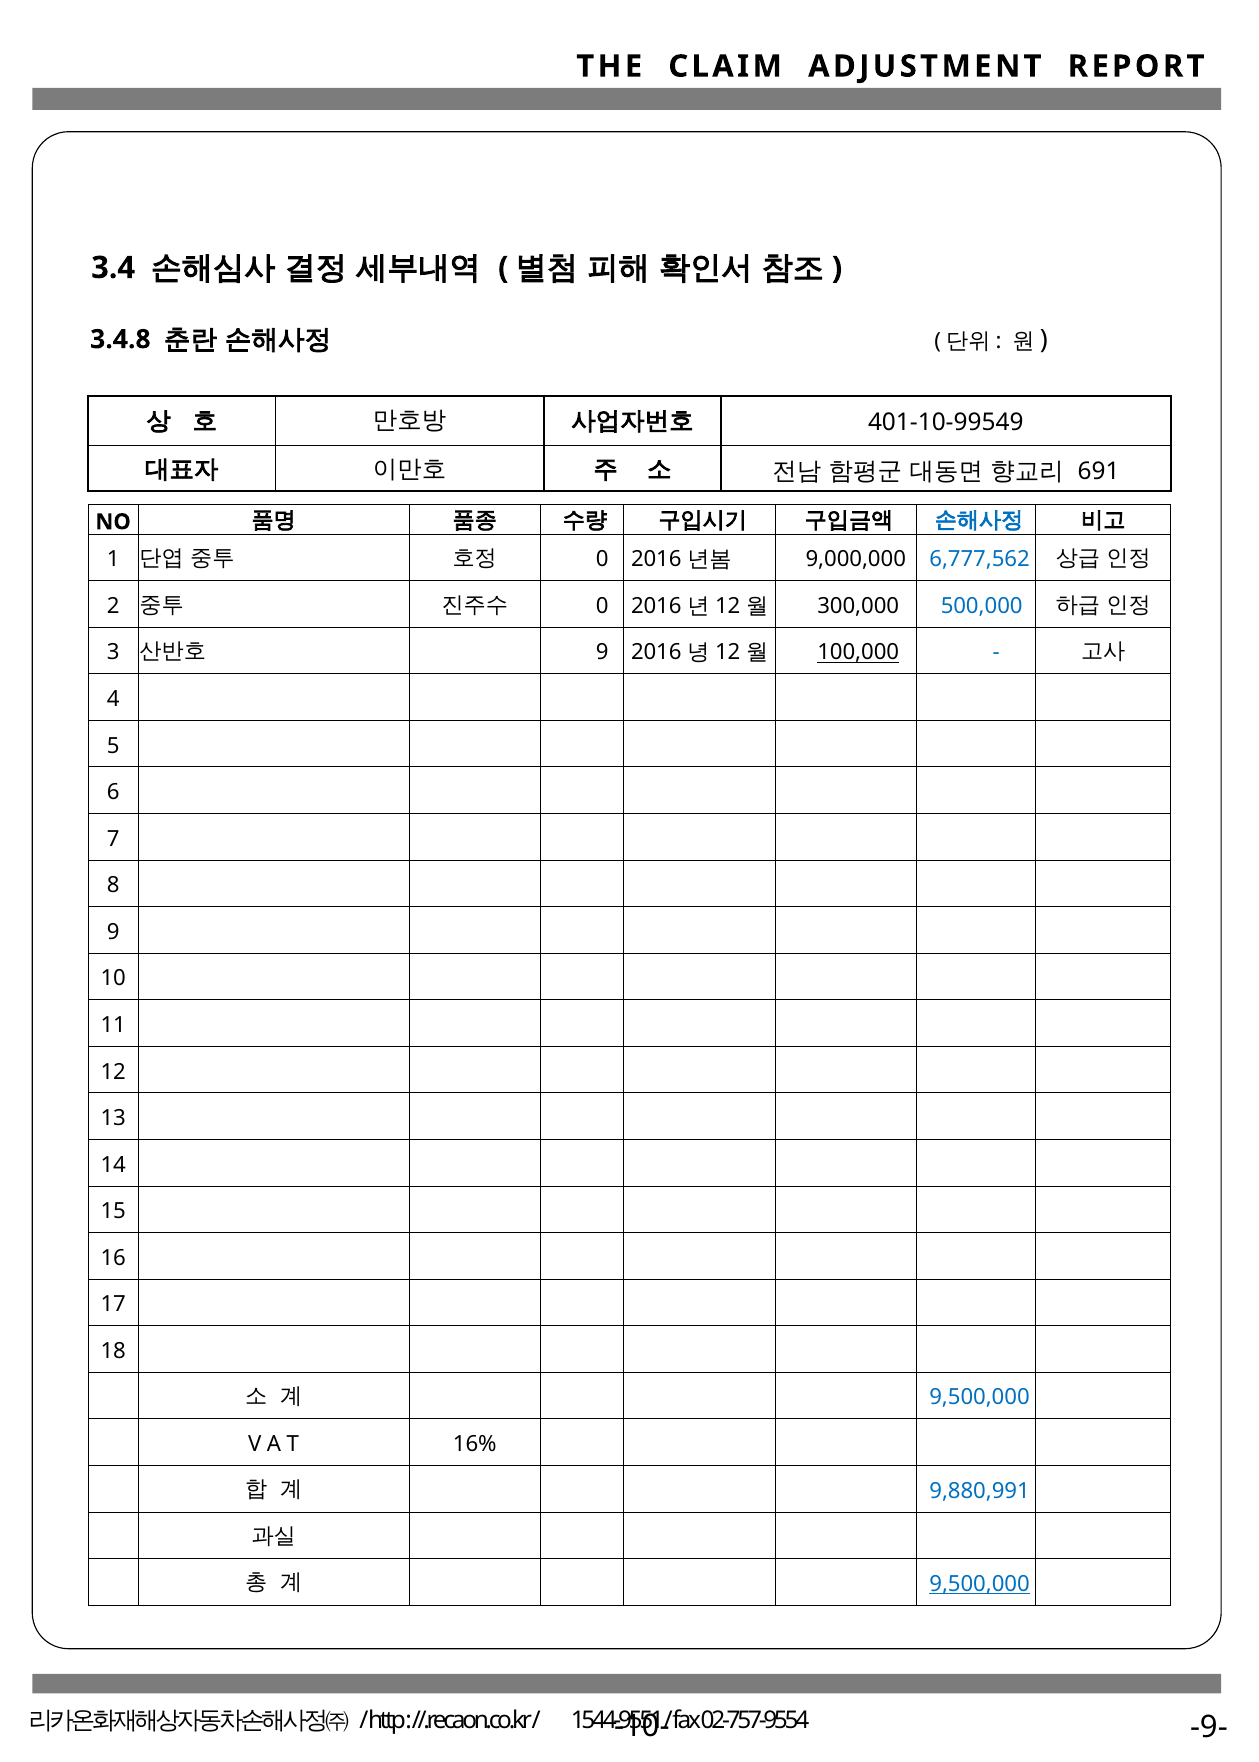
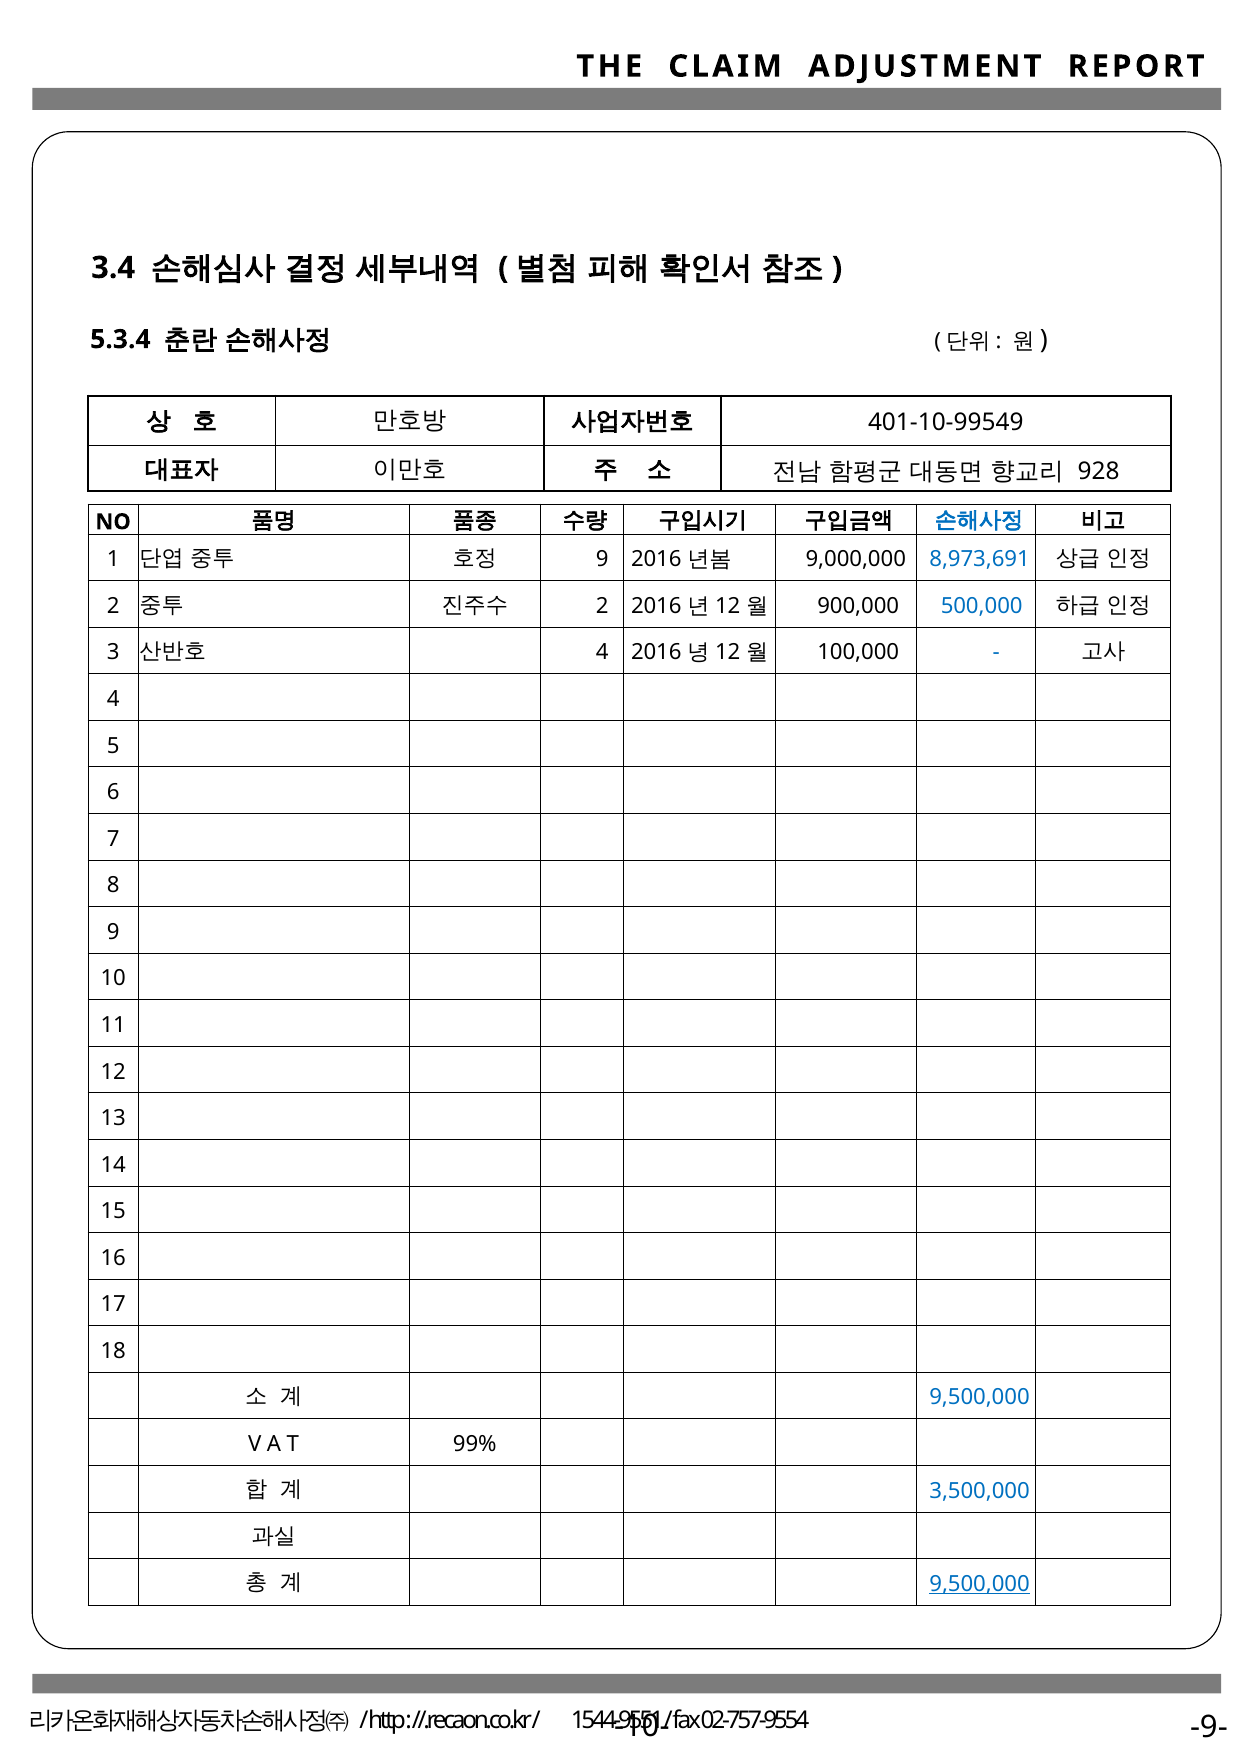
3.4.8: 3.4.8 -> 5.3.4
691: 691 -> 928
0 at (602, 560): 0 -> 9
6,777,562: 6,777,562 -> 8,973,691
0 at (602, 606): 0 -> 2
300,000: 300,000 -> 900,000
9 at (602, 653): 9 -> 4
100,000 underline: present -> none
16%: 16% -> 99%
9,880,991: 9,880,991 -> 3,500,000
